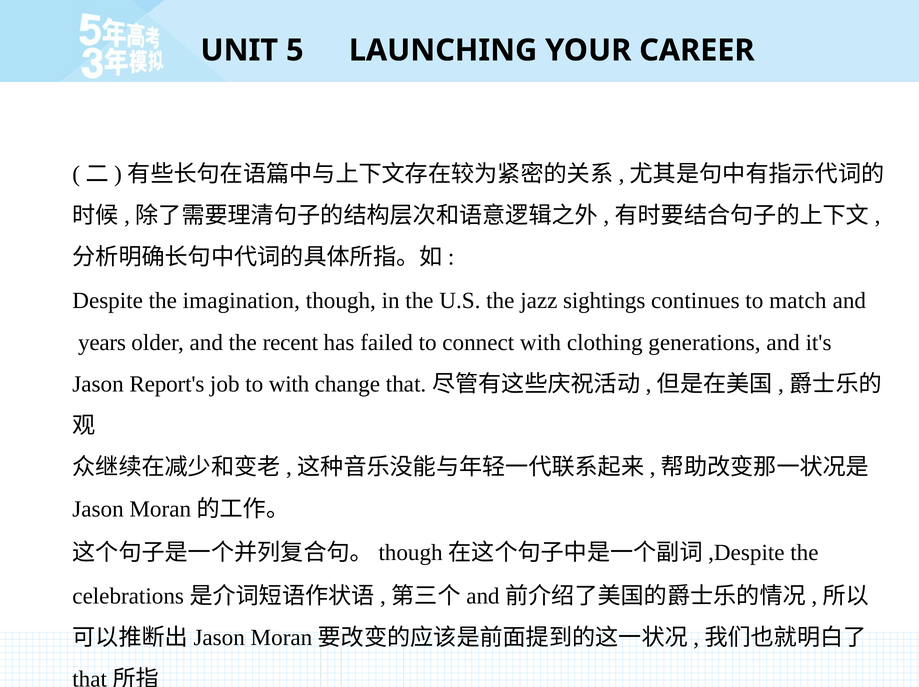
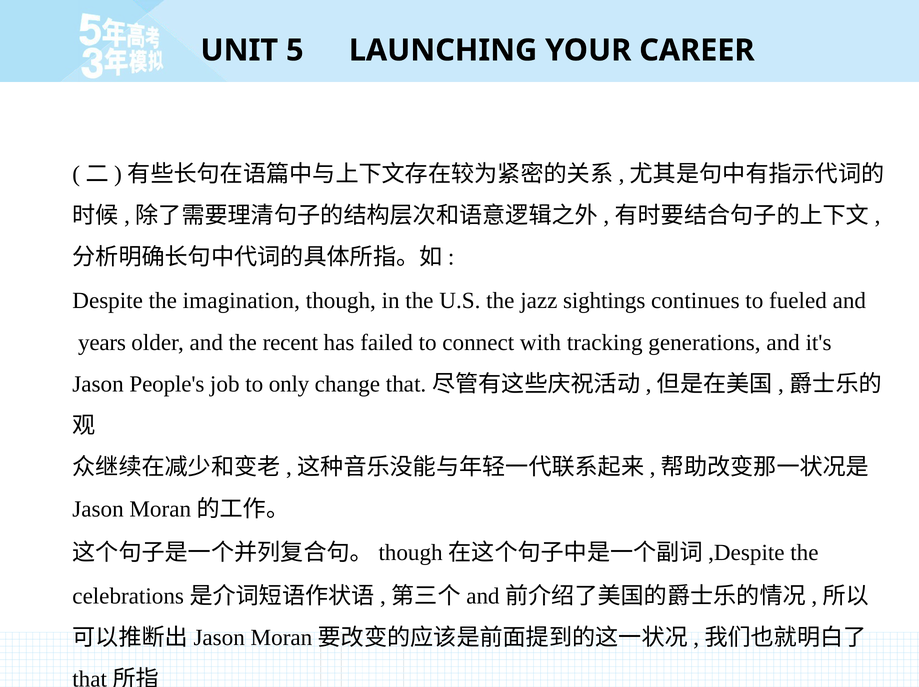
match: match -> fueled
clothing: clothing -> tracking
Report's: Report's -> People's
to with: with -> only
